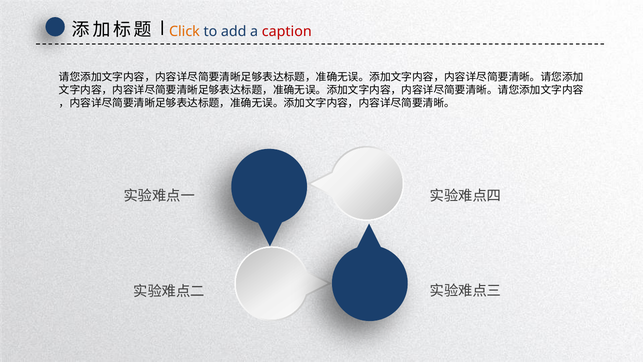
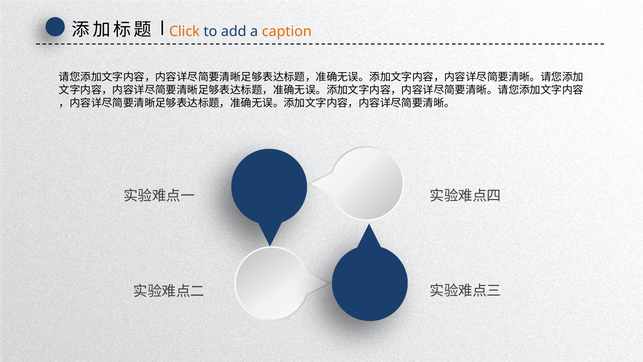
caption colour: red -> orange
